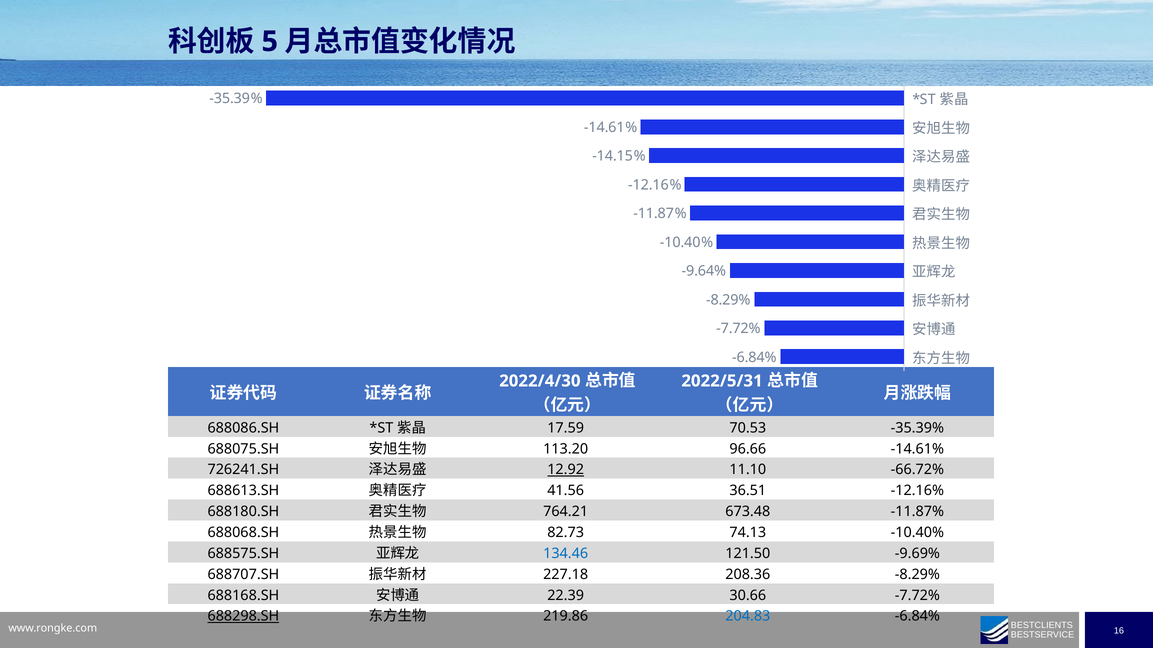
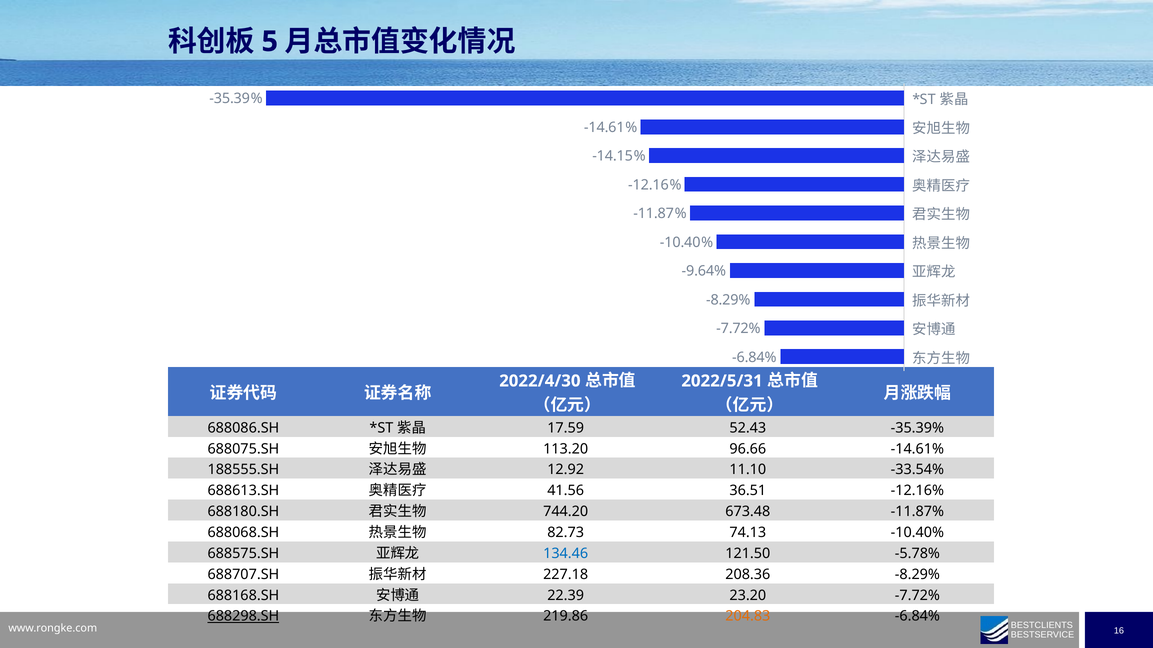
70.53: 70.53 -> 52.43
726241.SH: 726241.SH -> 188555.SH
12.92 underline: present -> none
-66.72%: -66.72% -> -33.54%
764.21: 764.21 -> 744.20
-9.69%: -9.69% -> -5.78%
30.66: 30.66 -> 23.20
204.83 colour: blue -> orange
